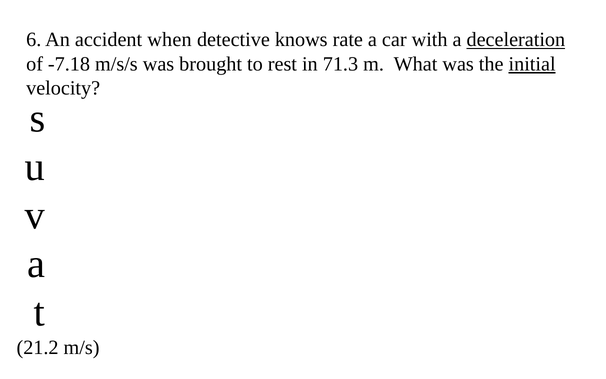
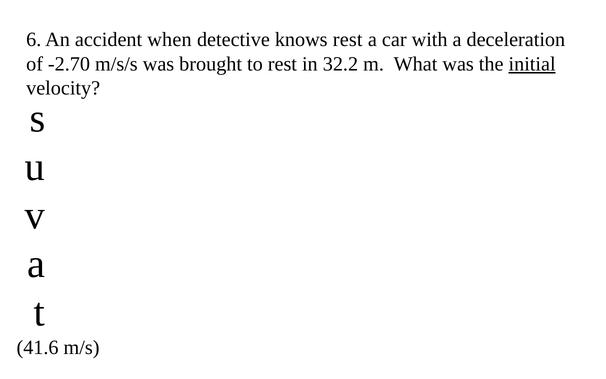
knows rate: rate -> rest
deceleration underline: present -> none
-7.18: -7.18 -> -2.70
71.3: 71.3 -> 32.2
21.2: 21.2 -> 41.6
